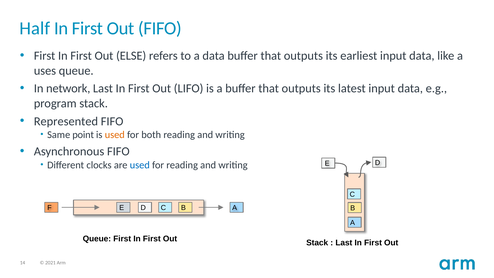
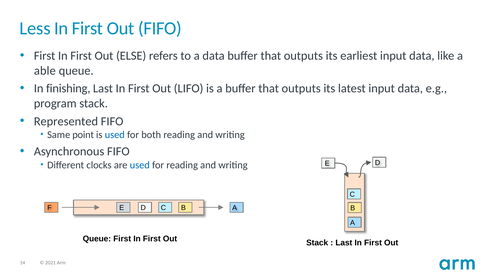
Half: Half -> Less
uses: uses -> able
network: network -> finishing
used at (115, 135) colour: orange -> blue
